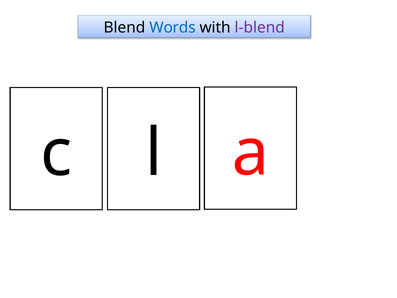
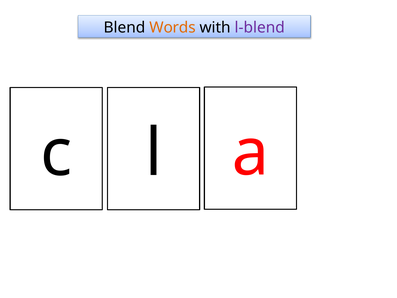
Words colour: blue -> orange
